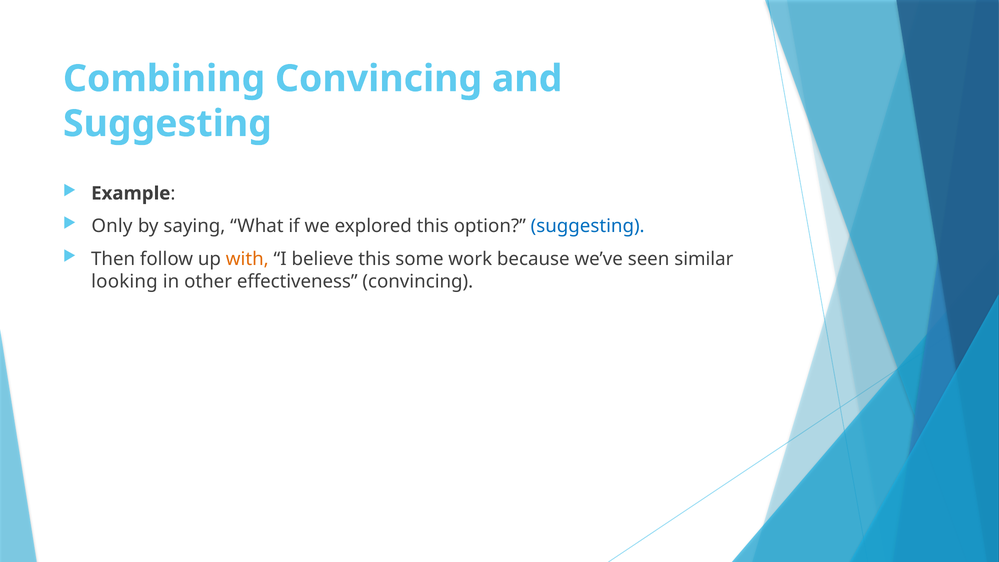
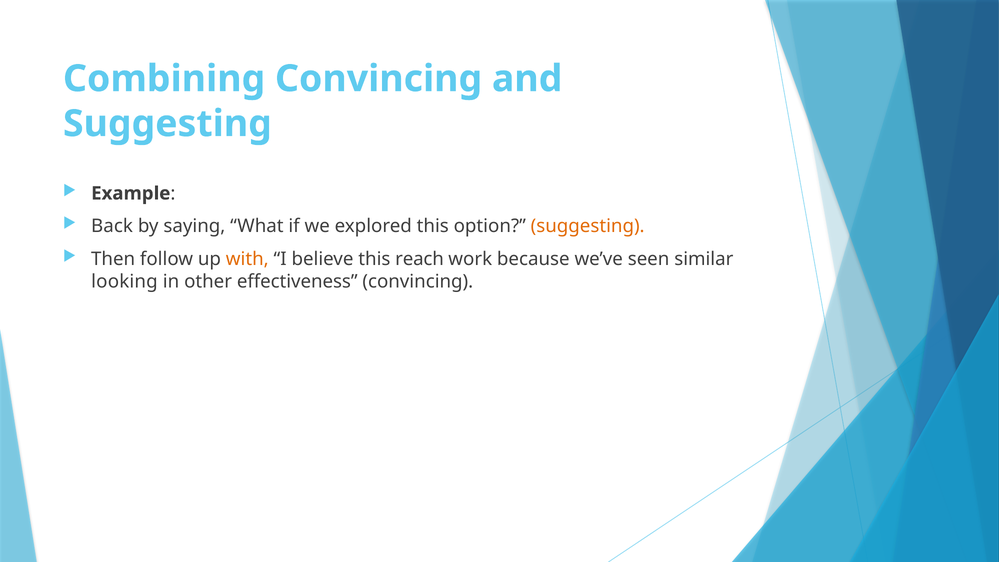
Only: Only -> Back
suggesting at (588, 226) colour: blue -> orange
some: some -> reach
